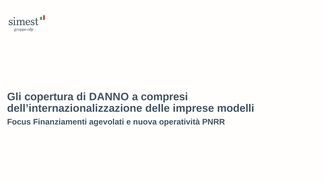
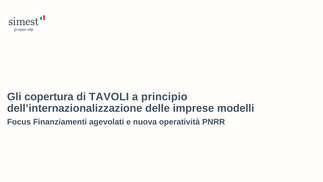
DANNO: DANNO -> TAVOLI
compresi: compresi -> principio
